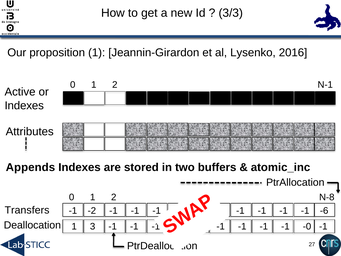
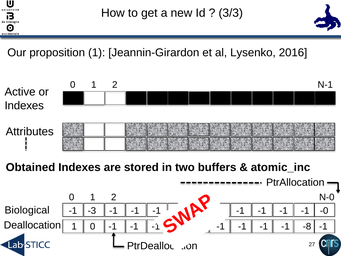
Appends: Appends -> Obtained
N-8: N-8 -> N-0
Transfers: Transfers -> Biological
-2: -2 -> -3
-6: -6 -> -0
1 3: 3 -> 0
-0: -0 -> -8
